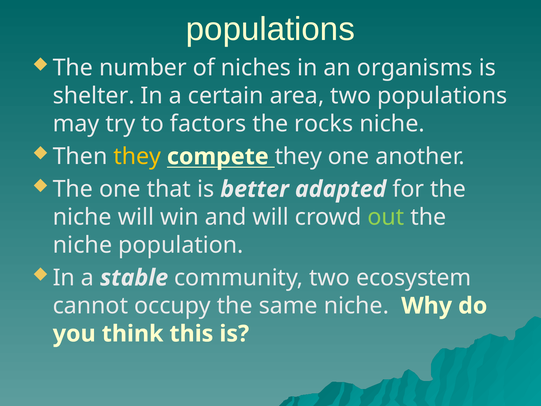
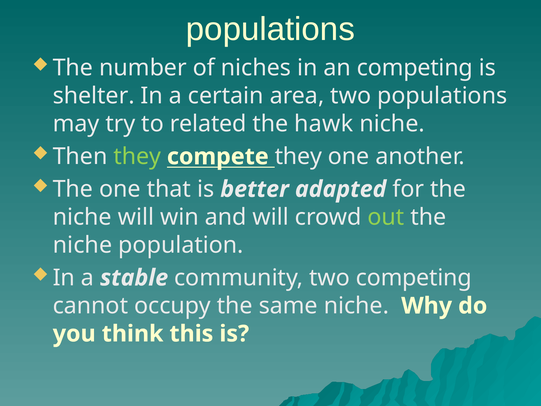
an organisms: organisms -> competing
factors: factors -> related
rocks: rocks -> hawk
they at (137, 156) colour: yellow -> light green
two ecosystem: ecosystem -> competing
